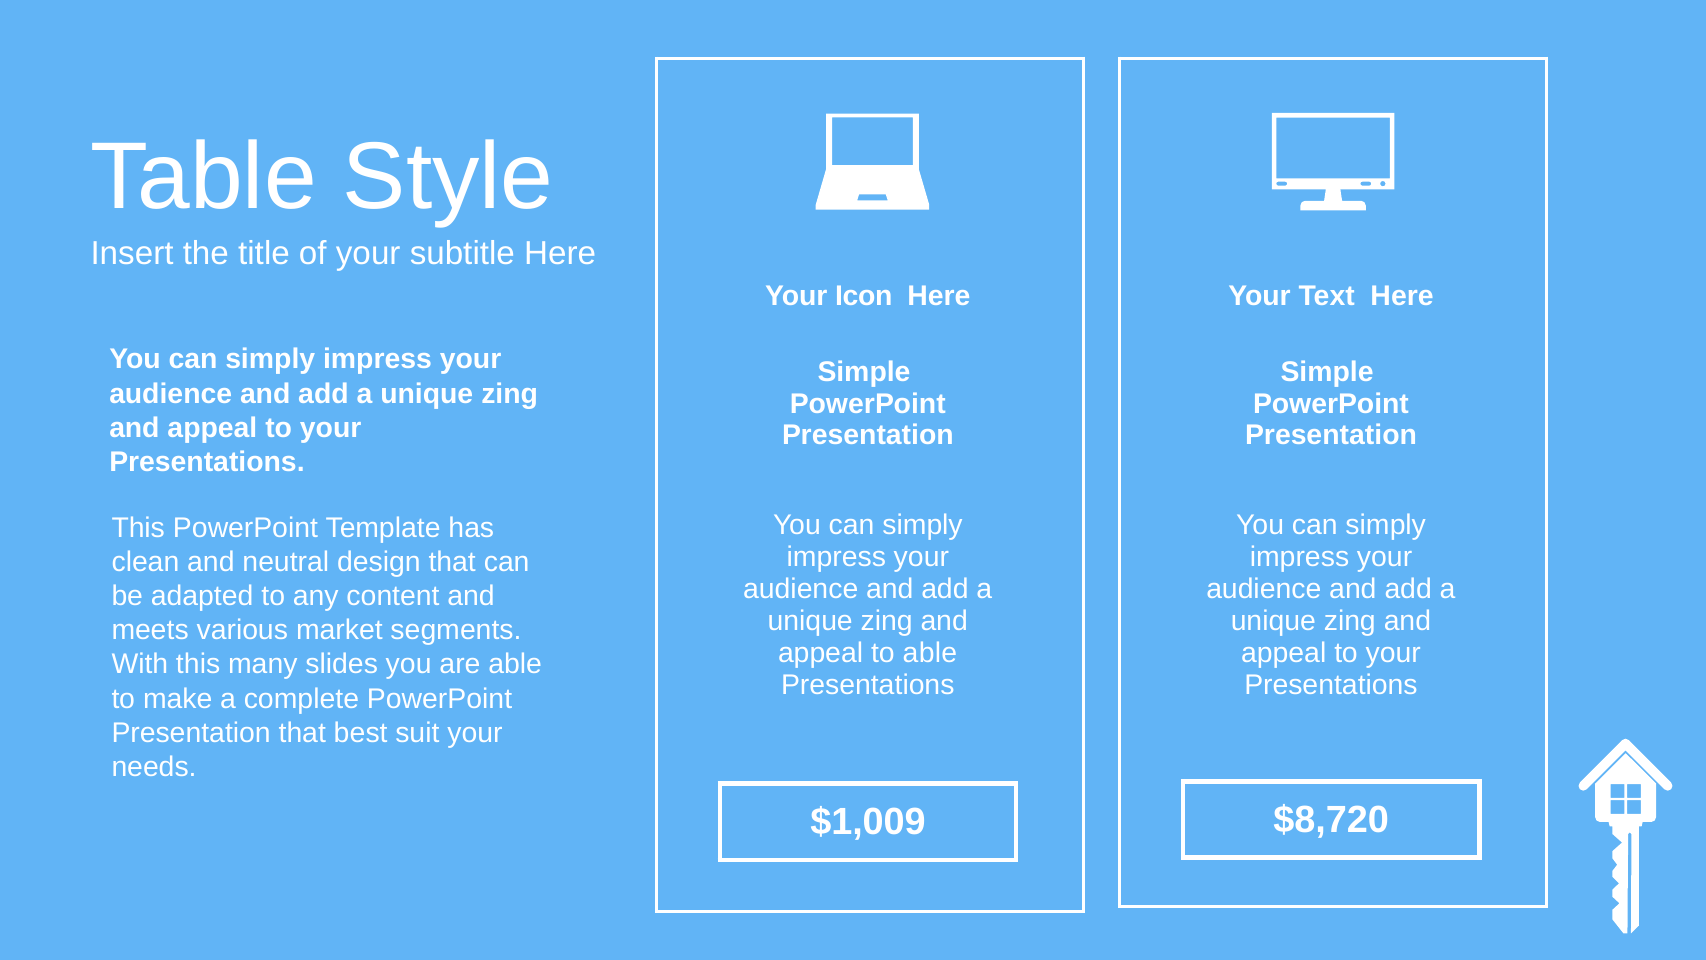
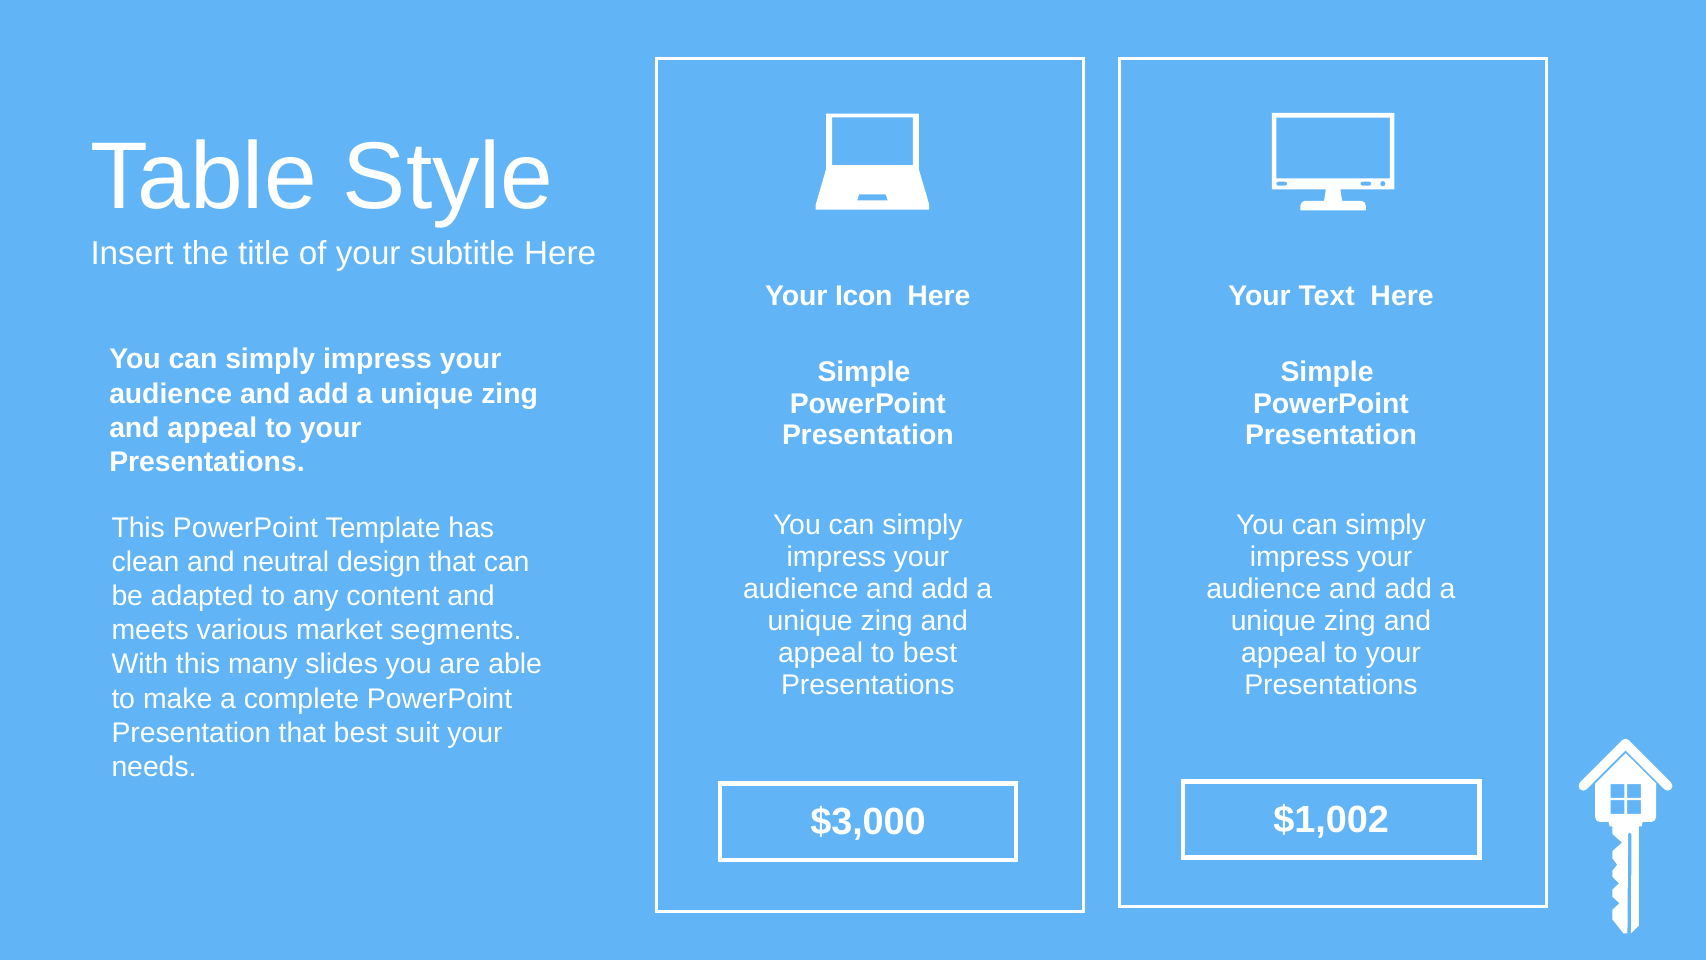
to able: able -> best
$8,720: $8,720 -> $1,002
$1,009: $1,009 -> $3,000
